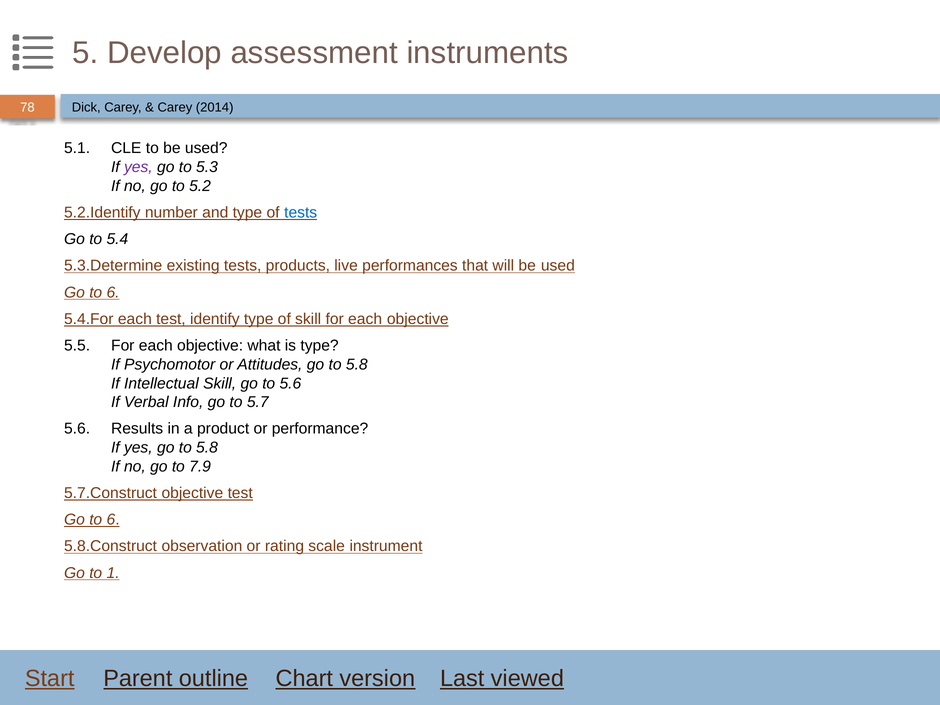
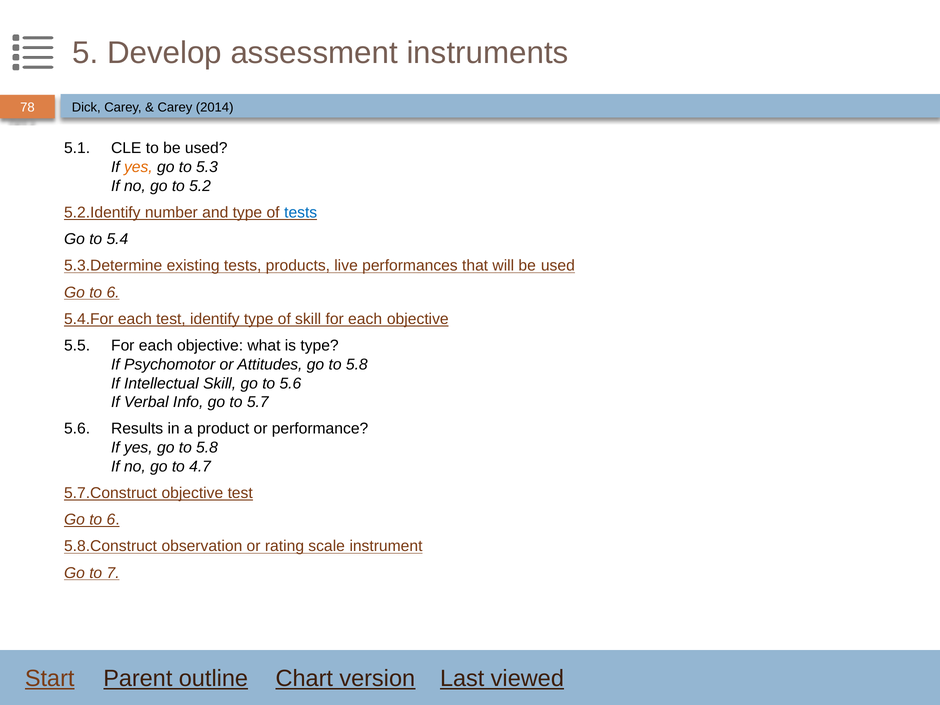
yes at (138, 167) colour: purple -> orange
7.9: 7.9 -> 4.7
1: 1 -> 7
